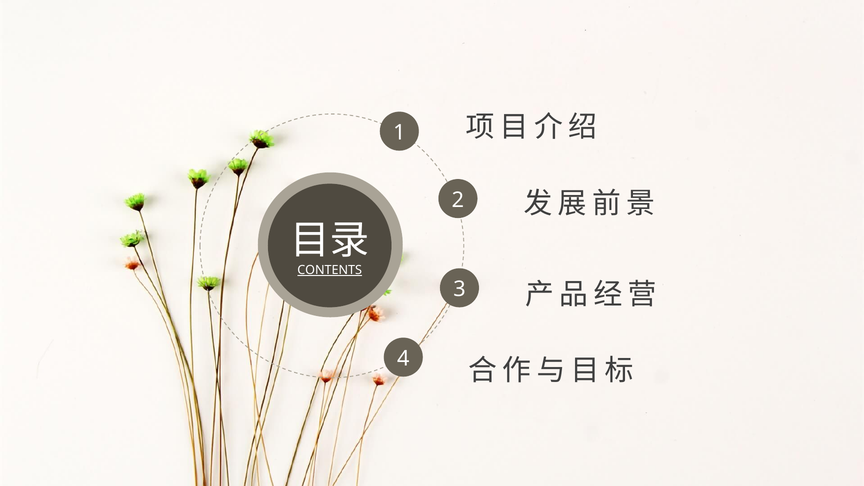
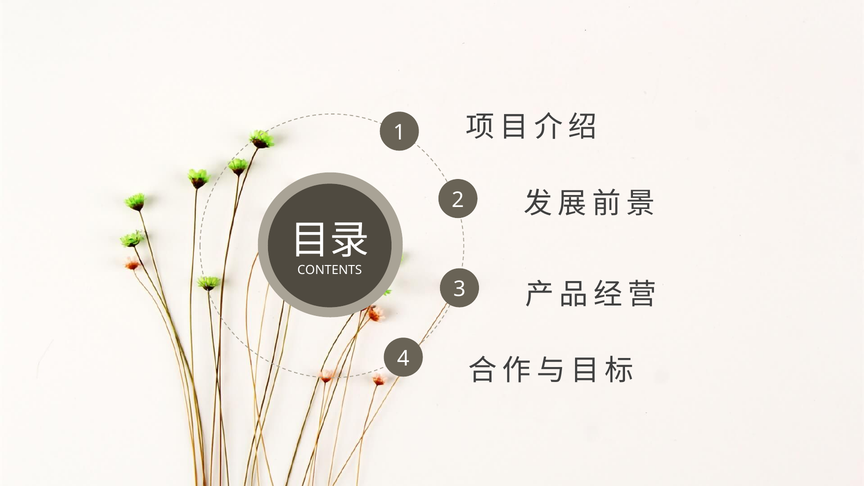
CONTENTS underline: present -> none
